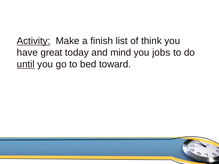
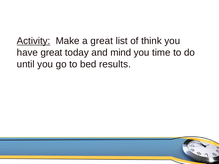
a finish: finish -> great
jobs: jobs -> time
until underline: present -> none
toward: toward -> results
